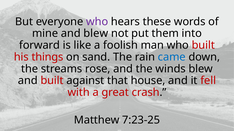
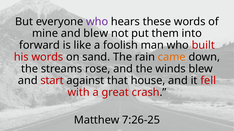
his things: things -> words
came colour: blue -> orange
and built: built -> start
7:23-25: 7:23-25 -> 7:26-25
